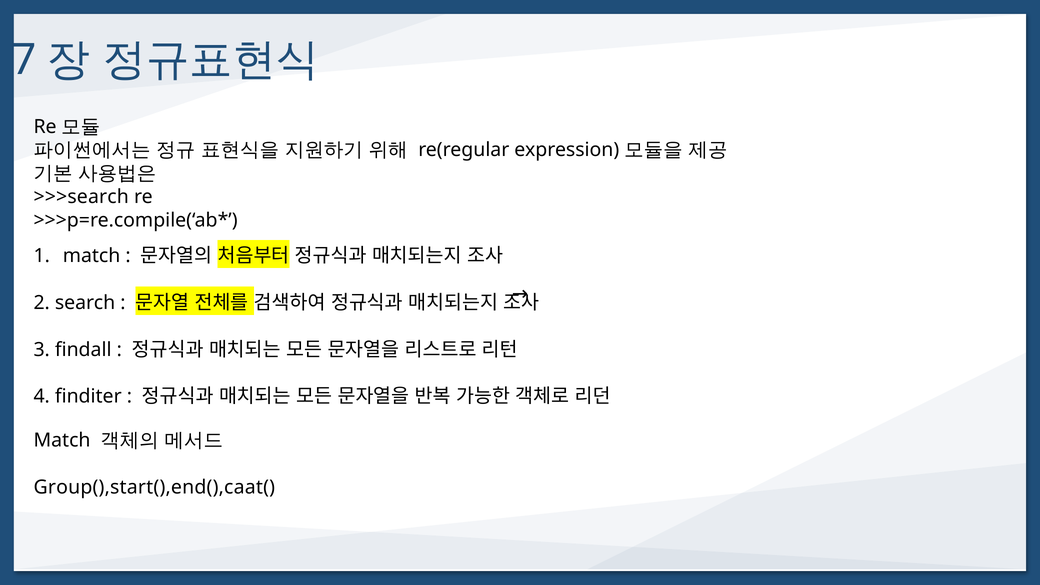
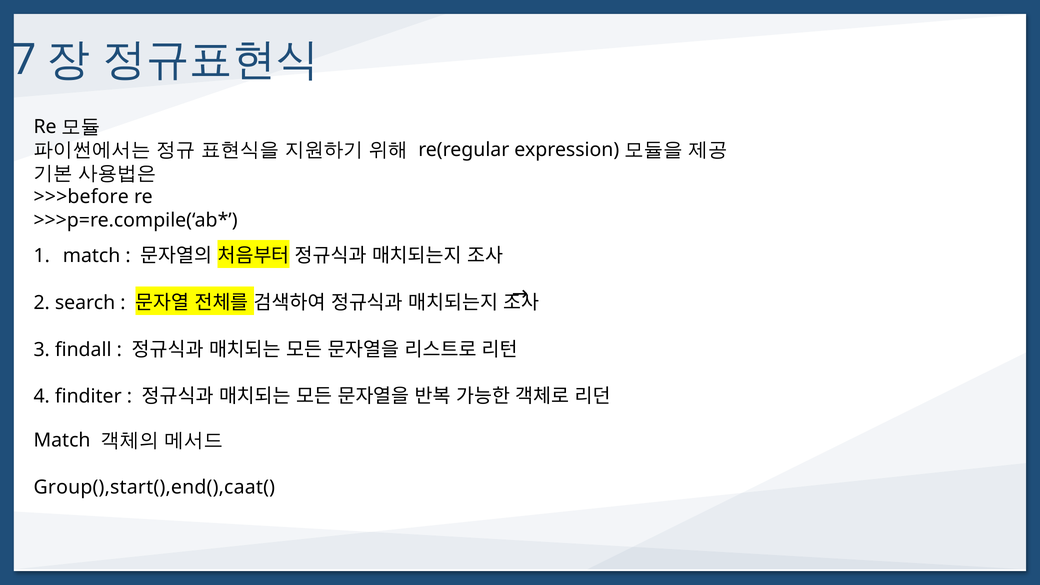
>>>search: >>>search -> >>>before
